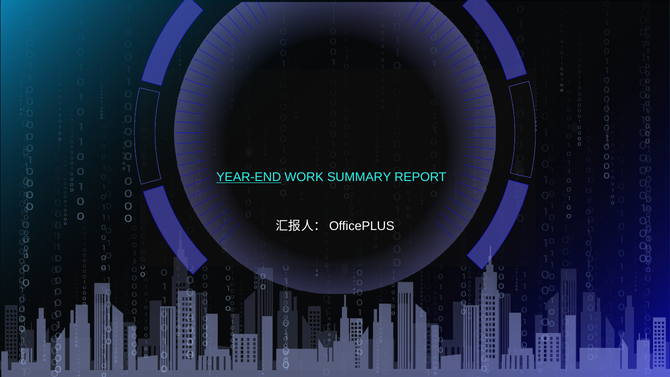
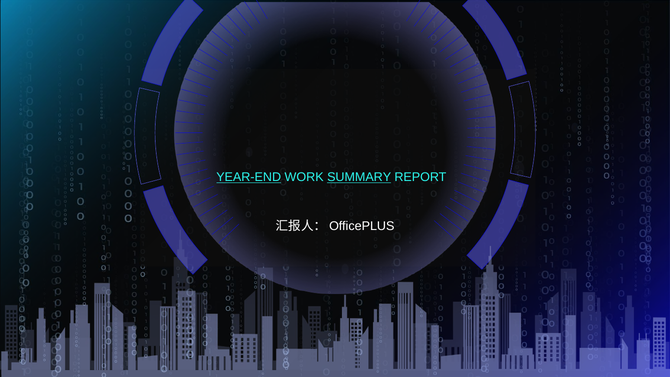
SUMMARY underline: none -> present
